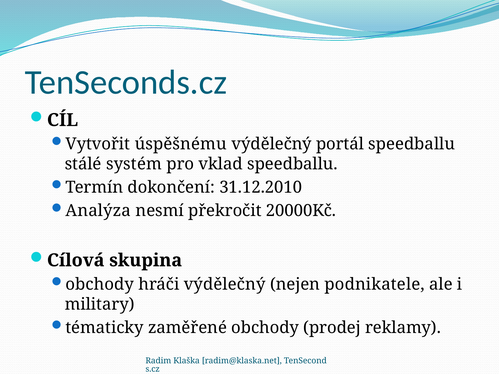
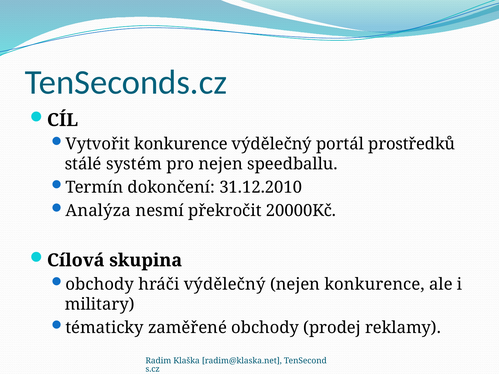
Vytvořit úspěšnému: úspěšnému -> konkurence
portál speedballu: speedballu -> prostředků
pro vklad: vklad -> nejen
nejen podnikatele: podnikatele -> konkurence
